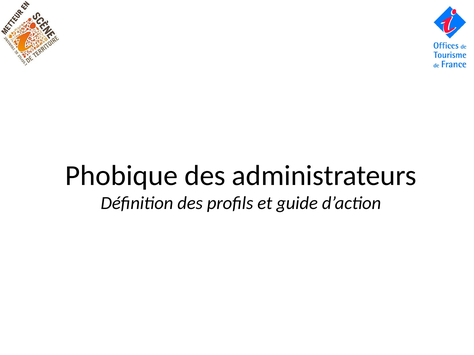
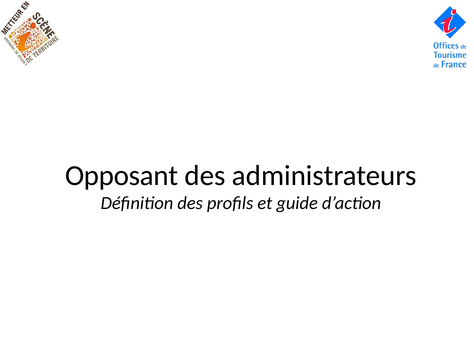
Phobique: Phobique -> Opposant
